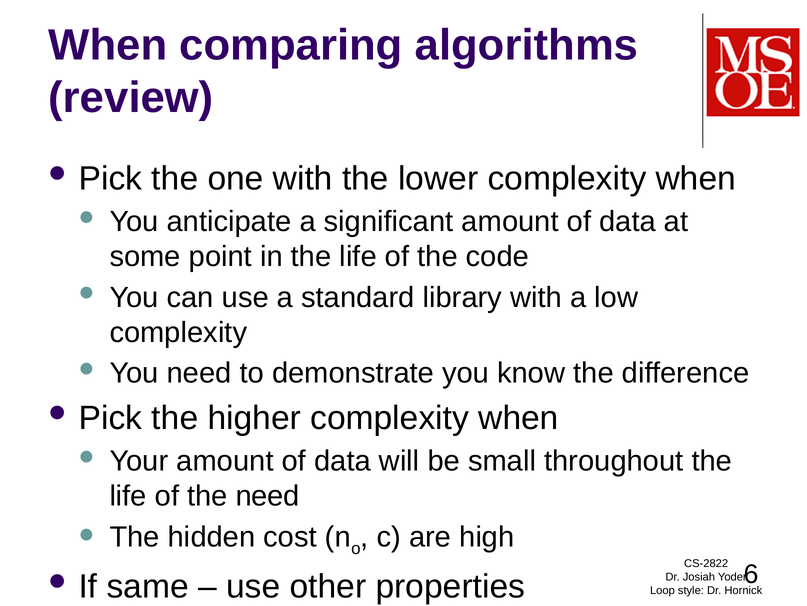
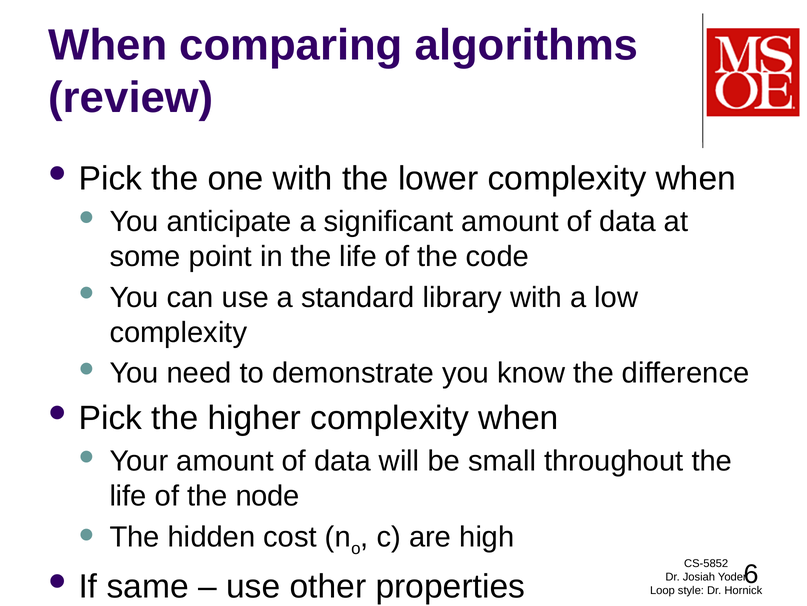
the need: need -> node
CS-2822: CS-2822 -> CS-5852
